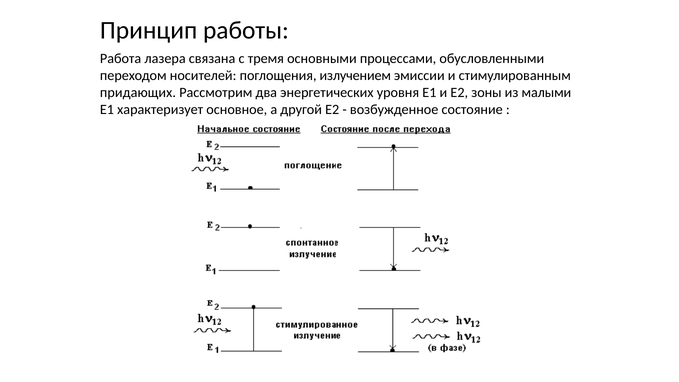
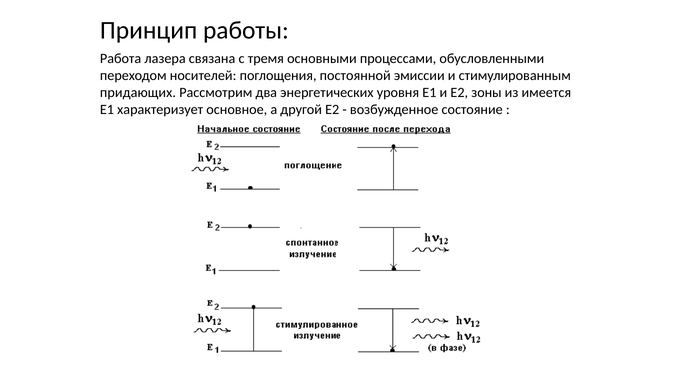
излучением: излучением -> постоянной
малыми: малыми -> имеется
